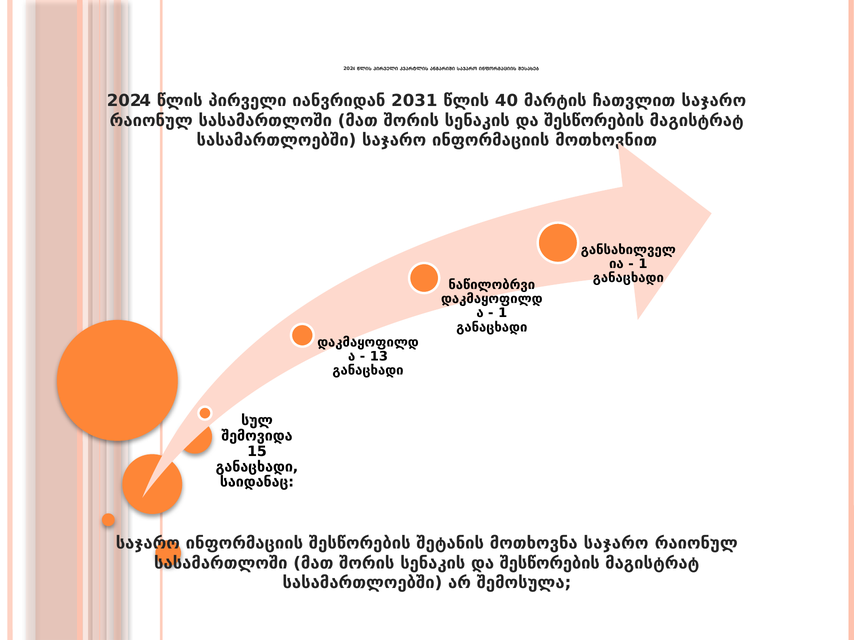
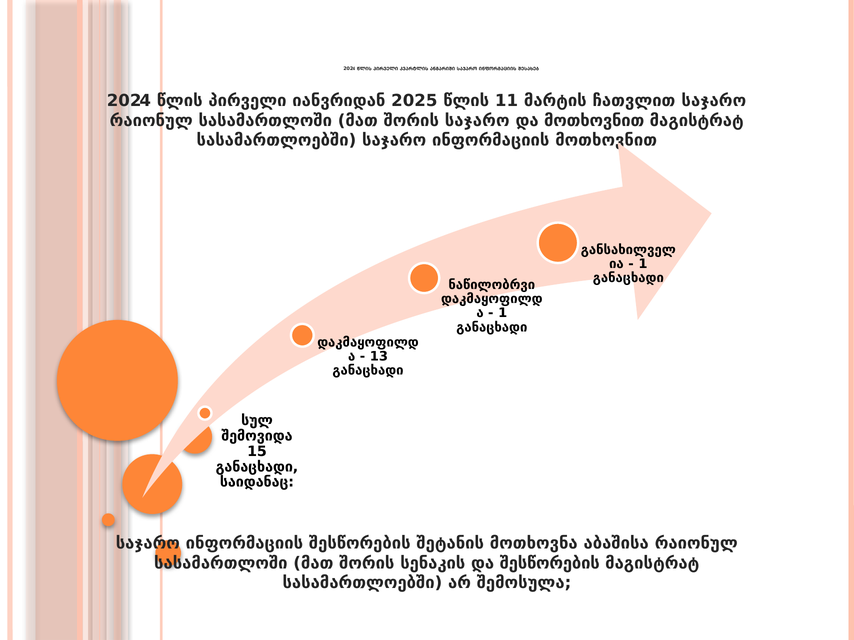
2031: 2031 -> 2025
40: 40 -> 11
სენაკის at (477, 121): სენაკის -> საჯარო
შესწორების at (594, 121): შესწორების -> მოთხოვნით
მოთხოვნა საჯარო: საჯარო -> აბაშისა
